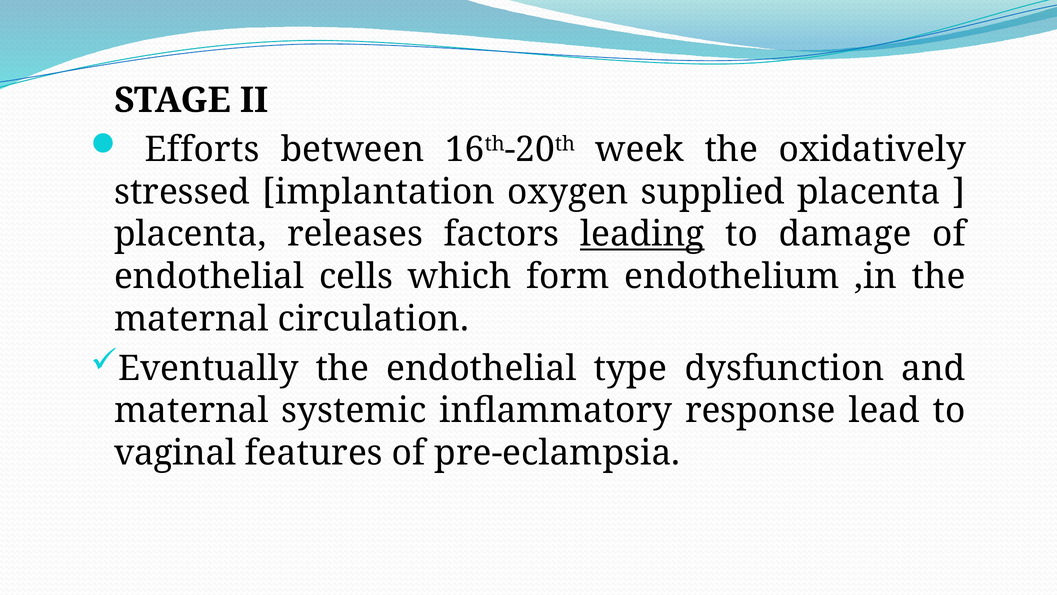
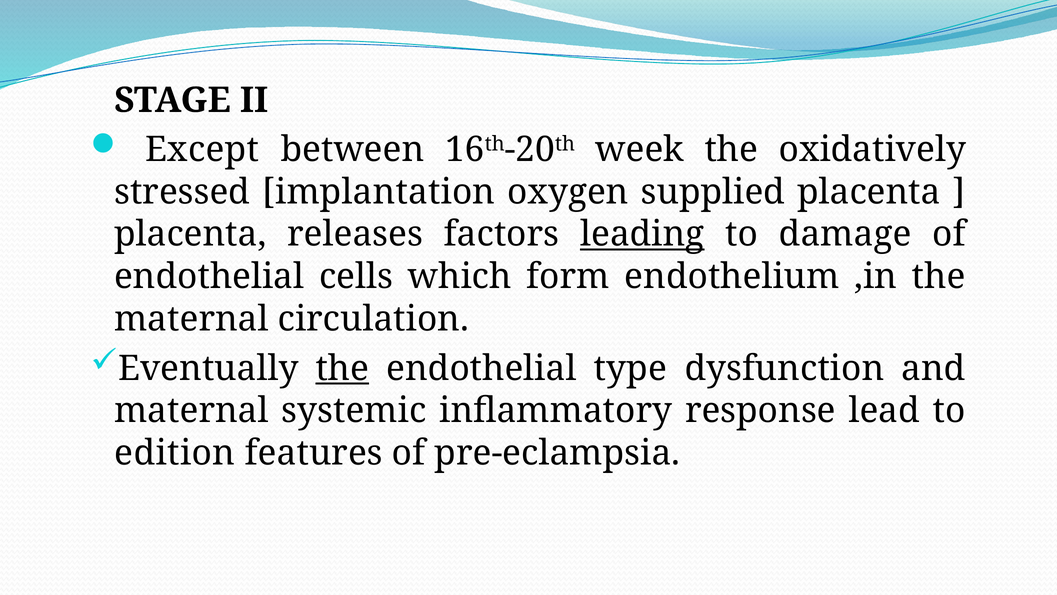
Efforts: Efforts -> Except
the at (342, 368) underline: none -> present
vaginal: vaginal -> edition
